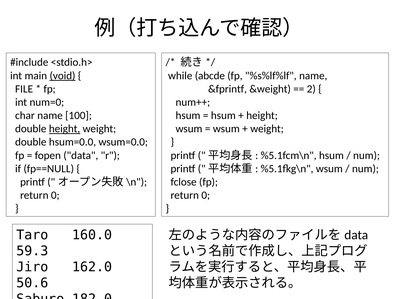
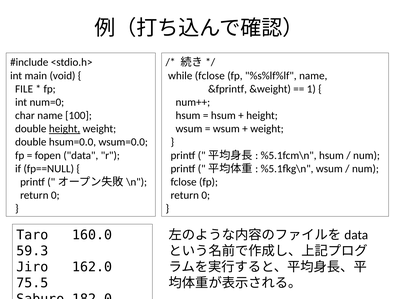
void underline: present -> none
while abcde: abcde -> fclose
2: 2 -> 1
50.6: 50.6 -> 75.5
